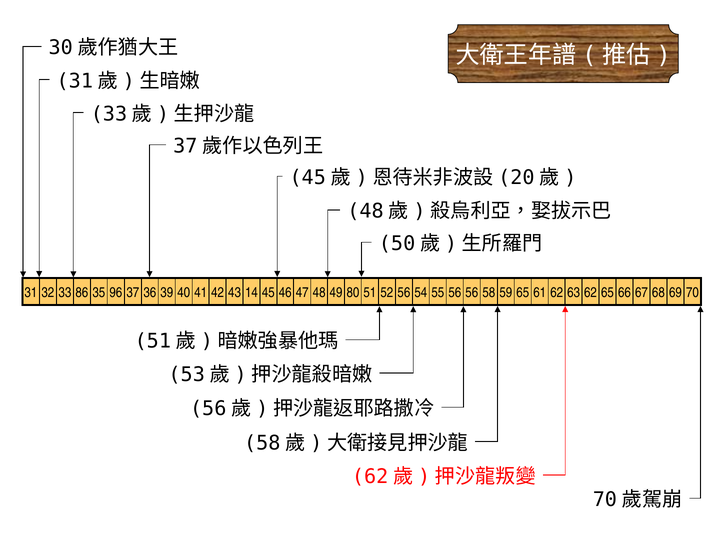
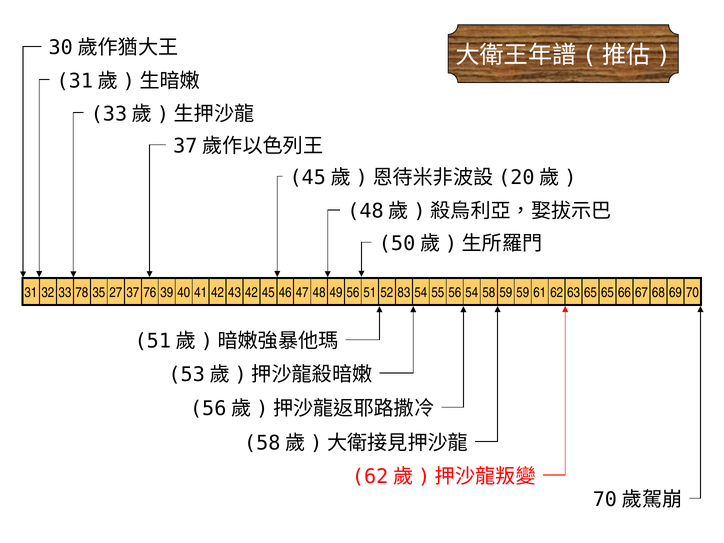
86: 86 -> 78
96: 96 -> 27
36: 36 -> 76
43 14: 14 -> 42
49 80: 80 -> 56
52 56: 56 -> 83
56 56: 56 -> 54
59 65: 65 -> 59
63 62: 62 -> 65
